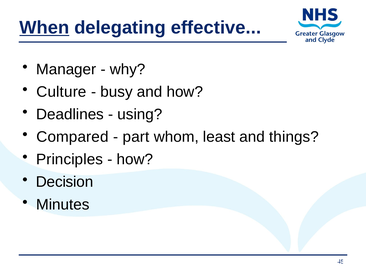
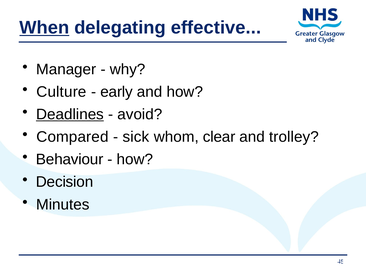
busy: busy -> early
Deadlines underline: none -> present
using: using -> avoid
part: part -> sick
least: least -> clear
things: things -> trolley
Principles: Principles -> Behaviour
